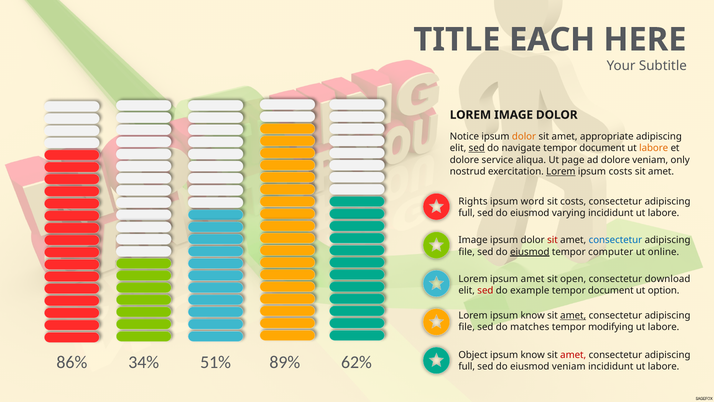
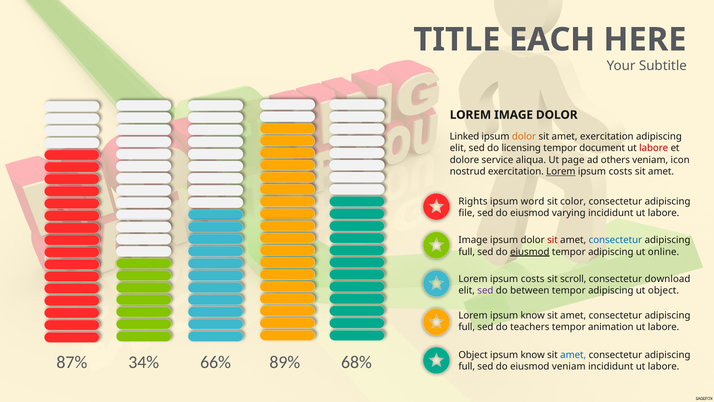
Notice: Notice -> Linked
amet appropriate: appropriate -> exercitation
sed at (477, 148) underline: present -> none
navigate: navigate -> licensing
labore at (654, 148) colour: orange -> red
ad dolore: dolore -> others
only: only -> icon
sit costs: costs -> color
full at (467, 213): full -> file
file at (467, 252): file -> full
computer at (611, 252): computer -> adipiscing
amet at (533, 279): amet -> costs
open: open -> scroll
sed at (485, 290) colour: red -> purple
example: example -> between
document at (611, 290): document -> adipiscing
ut option: option -> object
amet at (573, 315) underline: present -> none
file at (467, 327): file -> full
matches: matches -> teachers
modifying: modifying -> animation
amet at (573, 355) colour: red -> blue
86%: 86% -> 87%
51%: 51% -> 66%
62%: 62% -> 68%
